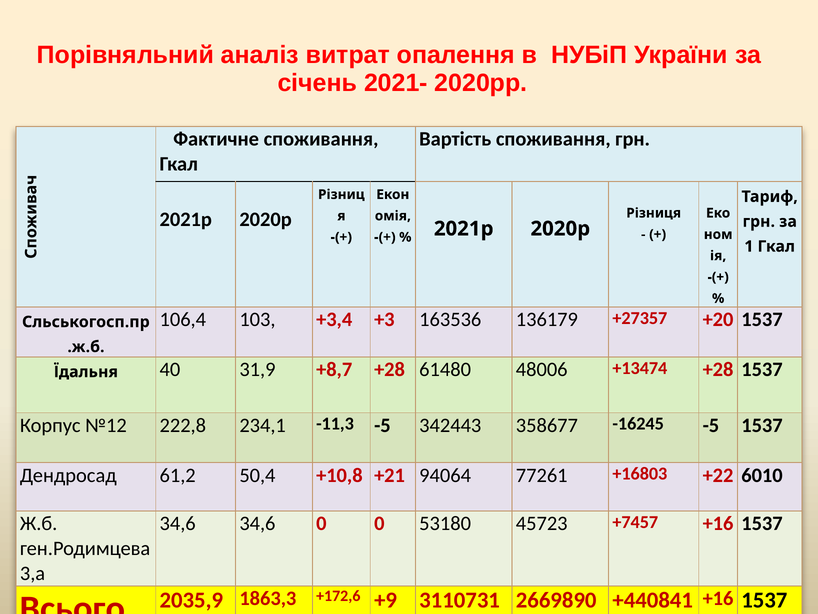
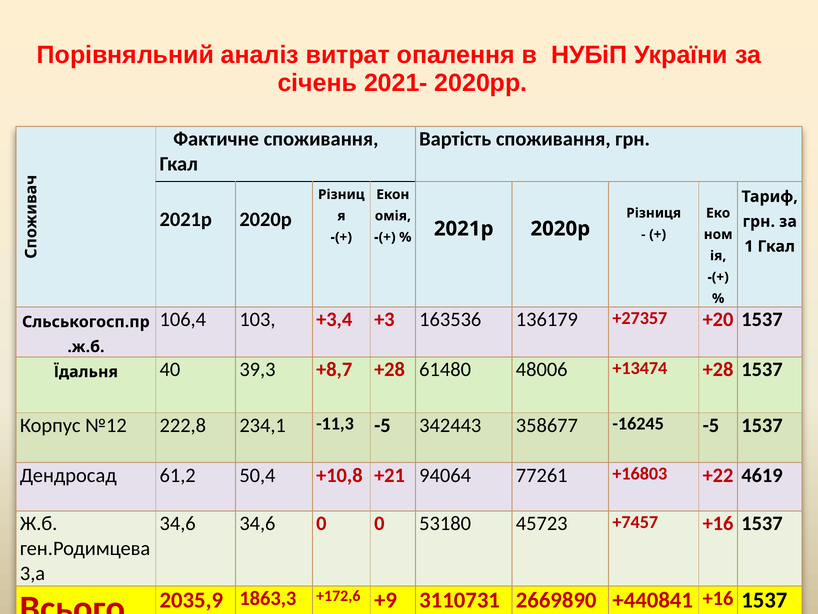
31,9: 31,9 -> 39,3
6010: 6010 -> 4619
